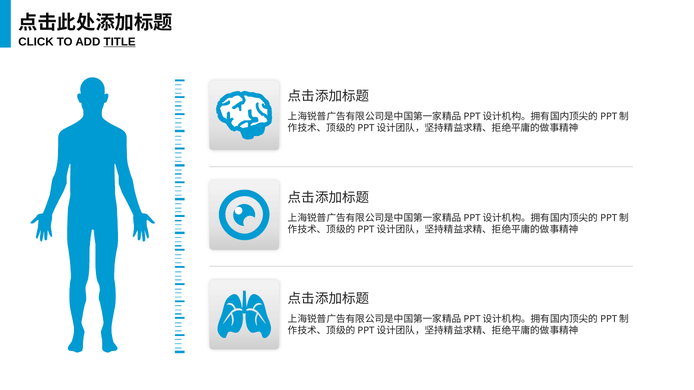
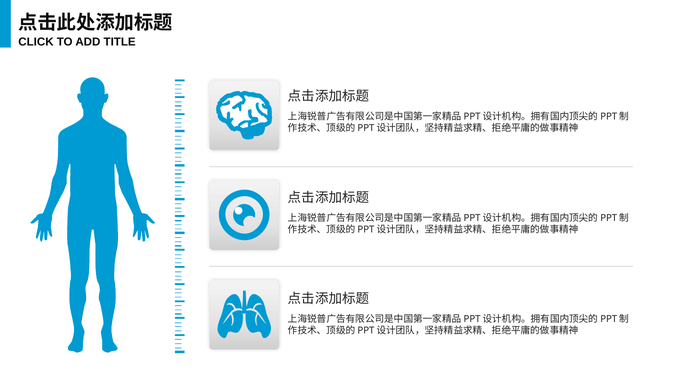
TITLE underline: present -> none
